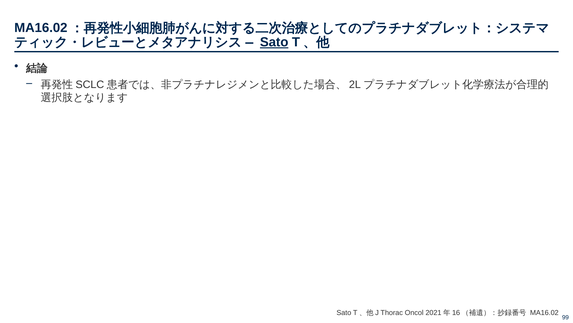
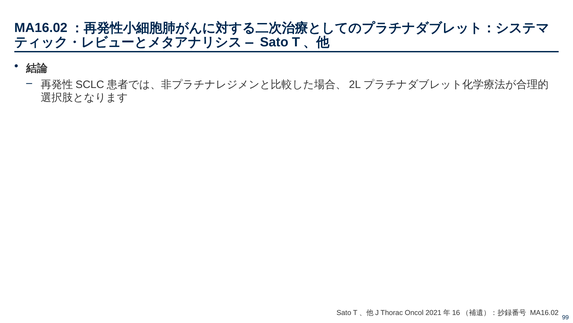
Sato at (274, 42) underline: present -> none
